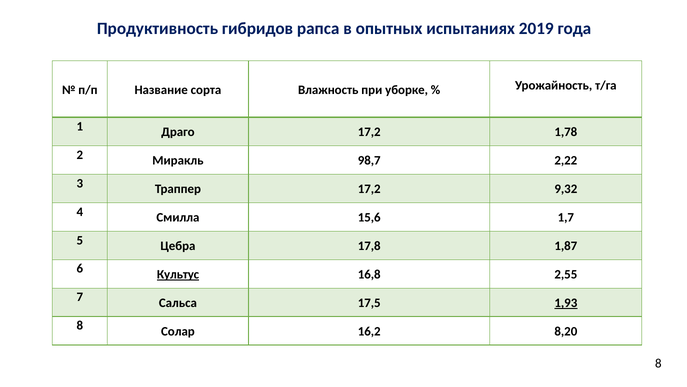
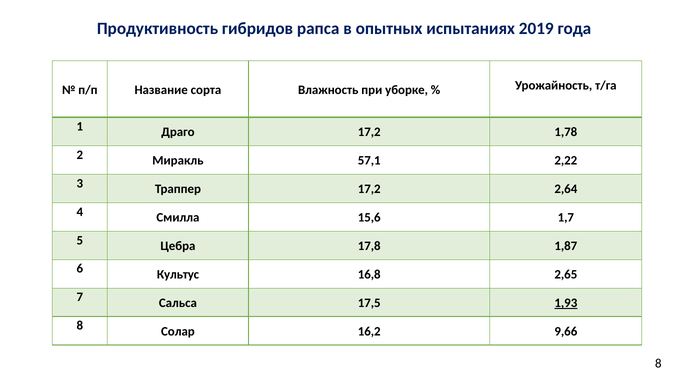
98,7: 98,7 -> 57,1
9,32: 9,32 -> 2,64
Культус underline: present -> none
2,55: 2,55 -> 2,65
8,20: 8,20 -> 9,66
